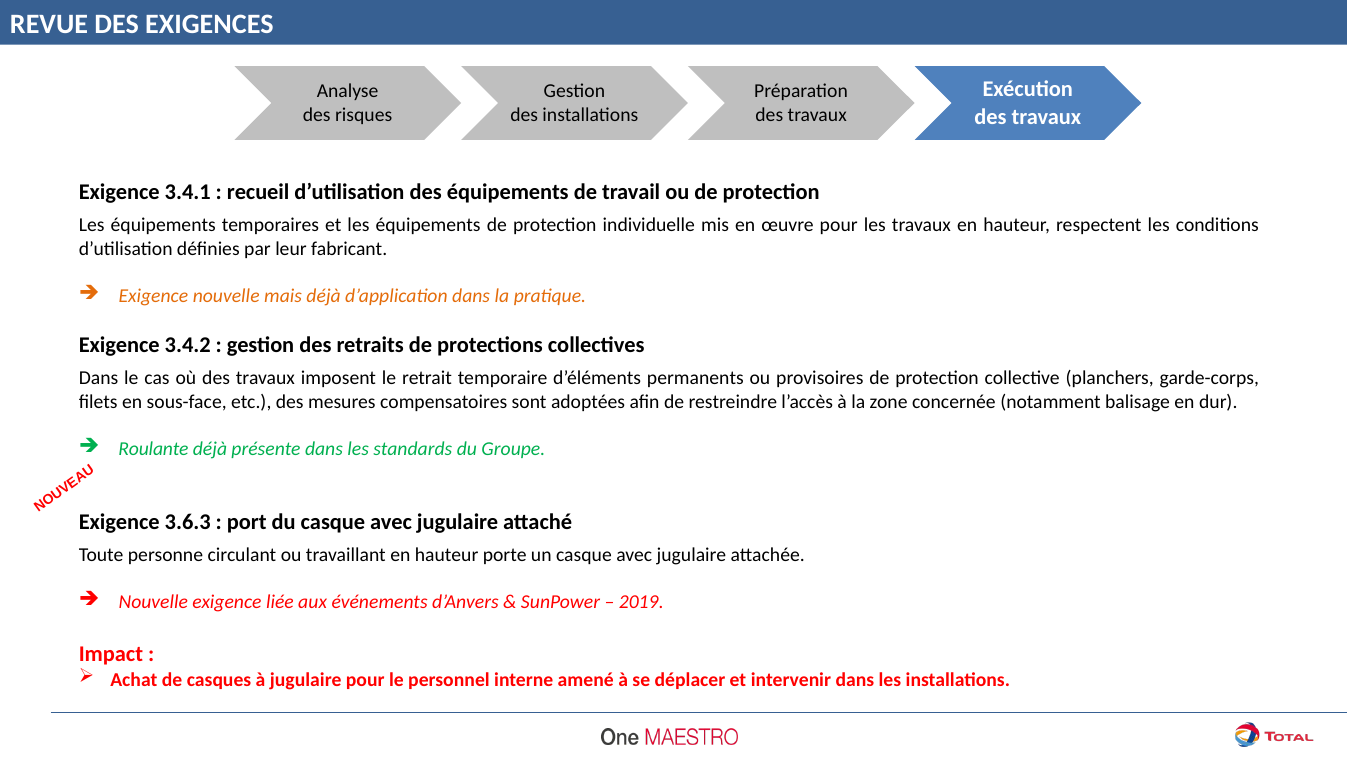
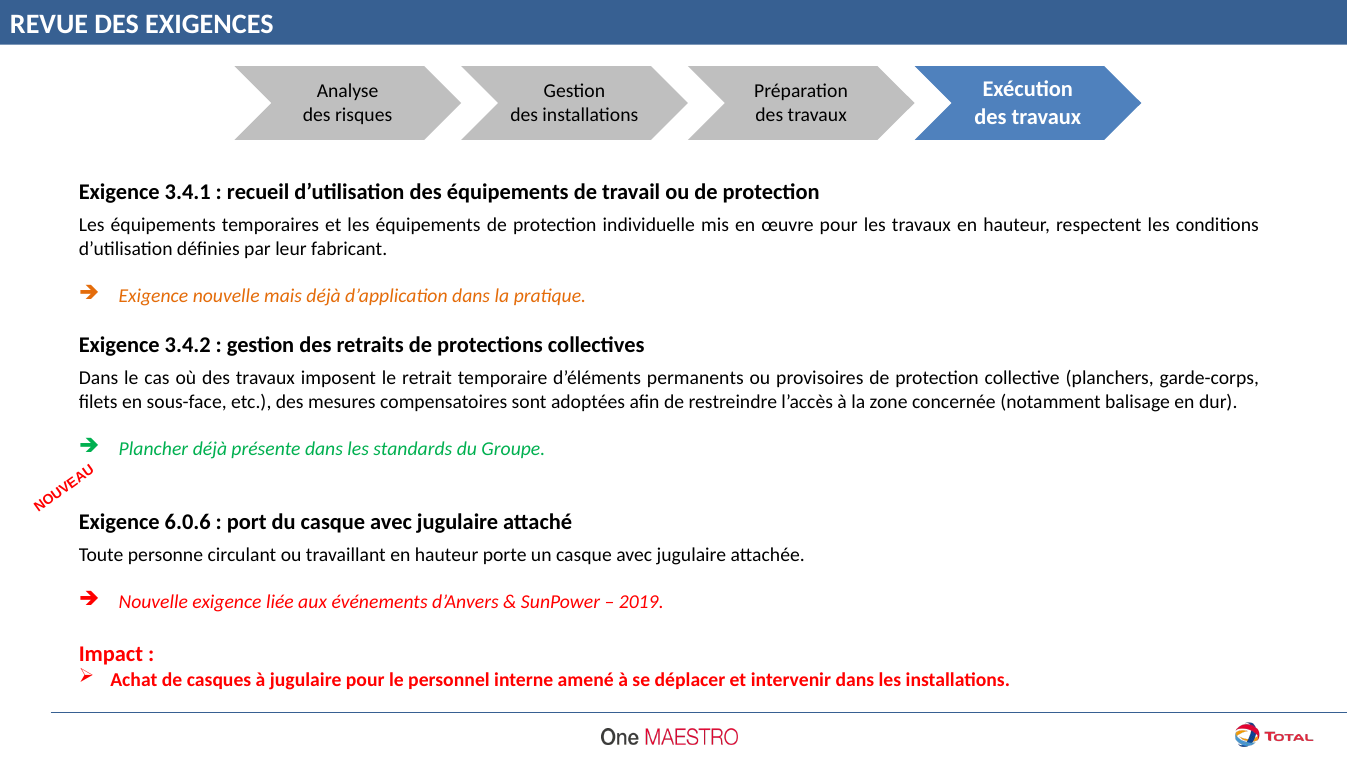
Roulante: Roulante -> Plancher
3.6.3: 3.6.3 -> 6.0.6
